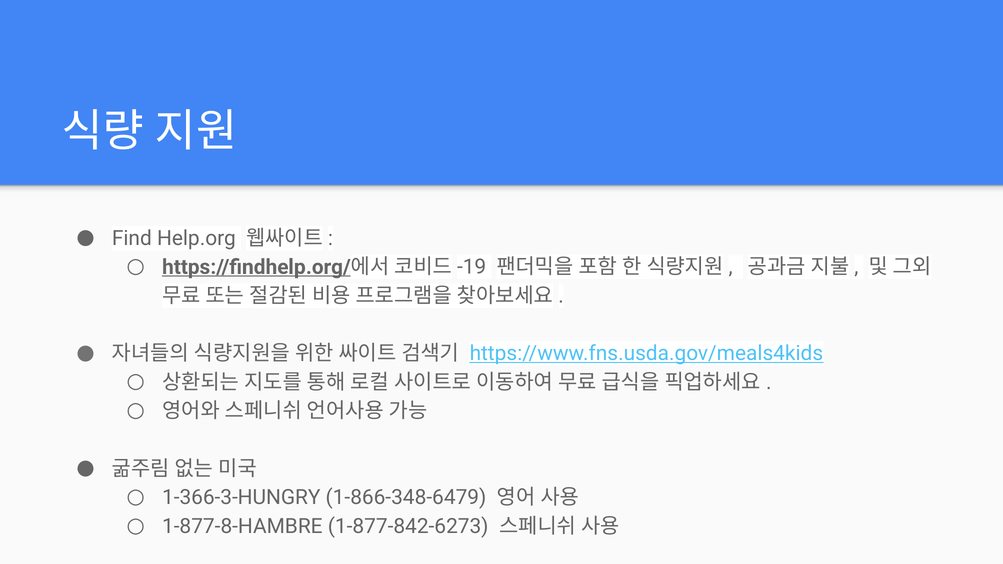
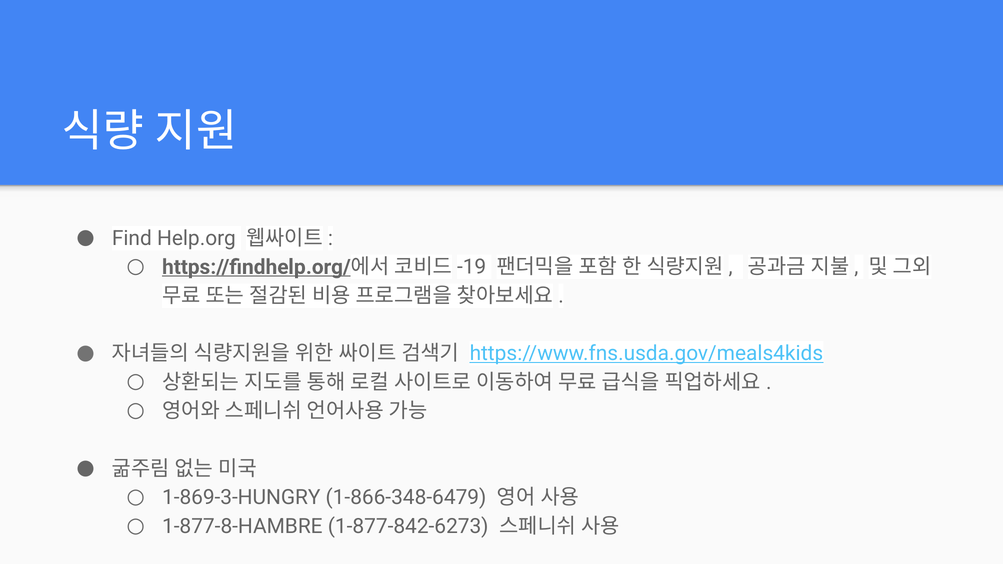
1-366-3-HUNGRY: 1-366-3-HUNGRY -> 1-869-3-HUNGRY
